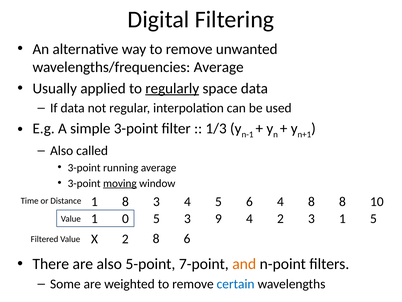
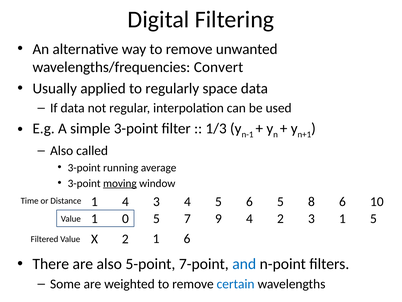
wavelengths/frequencies Average: Average -> Convert
regularly underline: present -> none
1 8: 8 -> 4
6 4: 4 -> 5
8 8: 8 -> 6
5 3: 3 -> 7
X 8: 8 -> 1
and colour: orange -> blue
